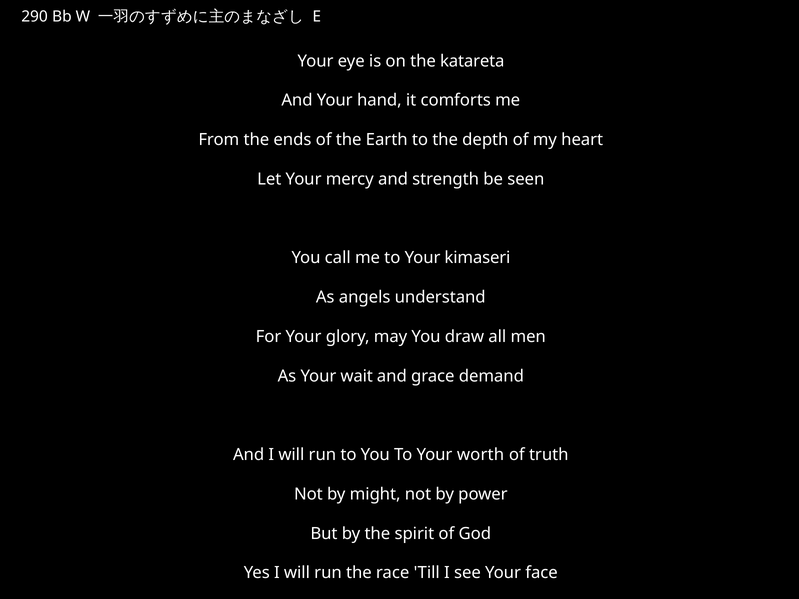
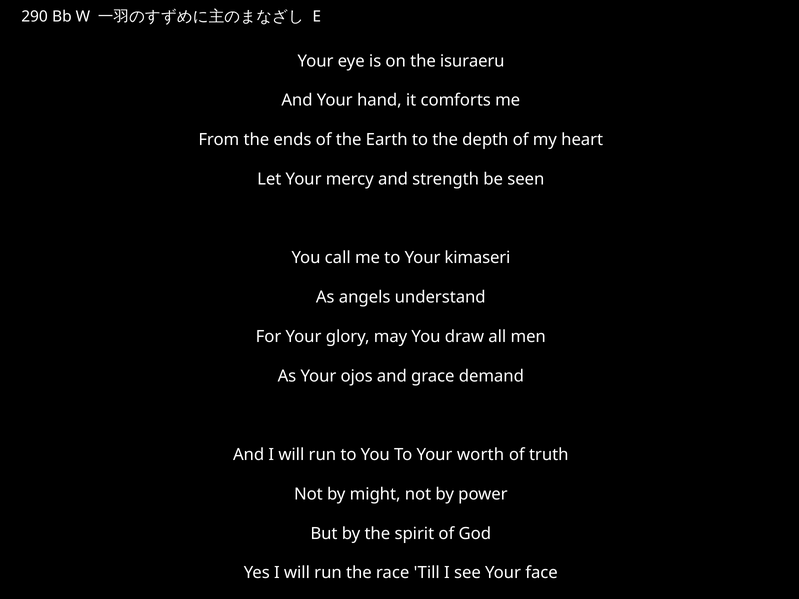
katareta: katareta -> isuraeru
wait: wait -> ojos
